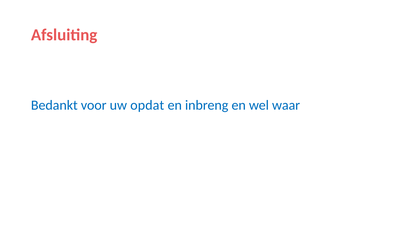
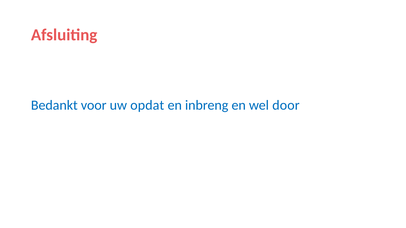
waar: waar -> door
